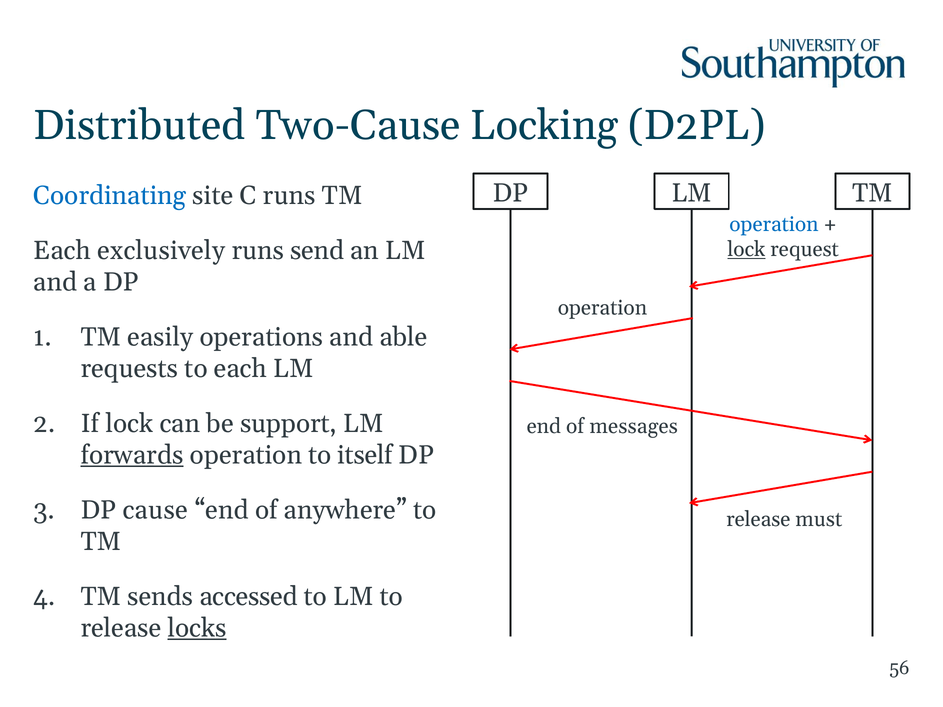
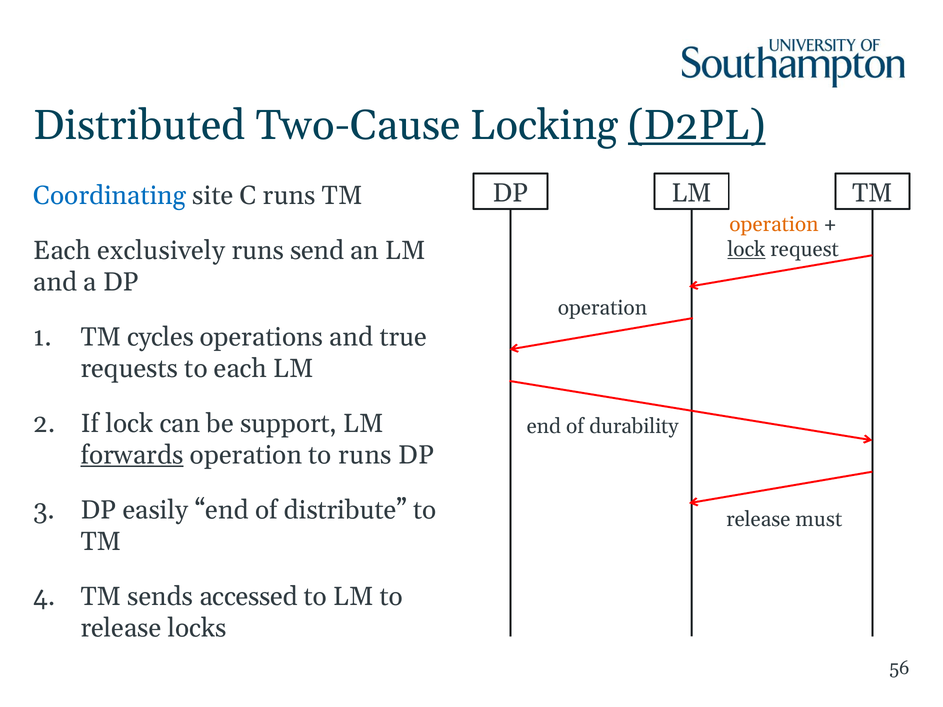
D2PL underline: none -> present
operation at (774, 225) colour: blue -> orange
easily: easily -> cycles
able: able -> true
messages: messages -> durability
to itself: itself -> runs
cause: cause -> easily
anywhere: anywhere -> distribute
locks underline: present -> none
